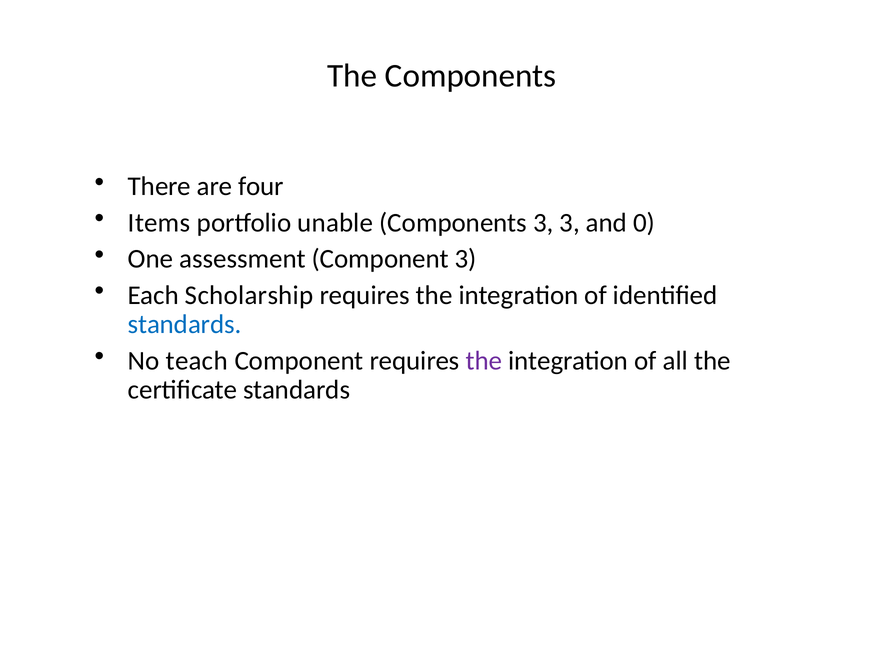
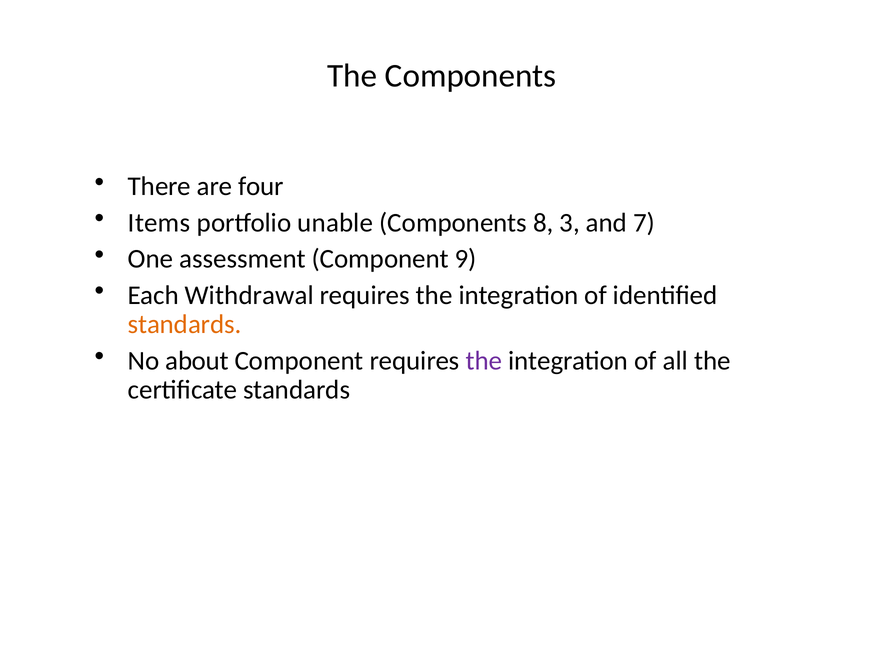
Components 3: 3 -> 8
0: 0 -> 7
Component 3: 3 -> 9
Scholarship: Scholarship -> Withdrawal
standards at (185, 324) colour: blue -> orange
teach: teach -> about
